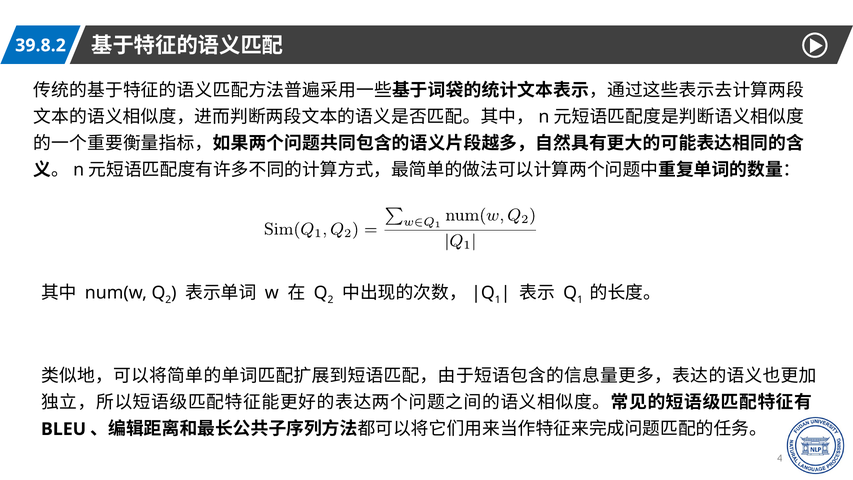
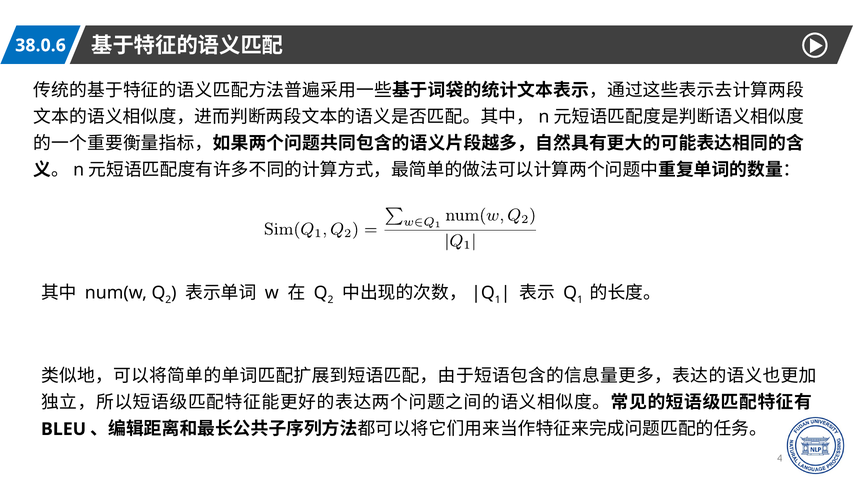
39.8.2: 39.8.2 -> 38.0.6
